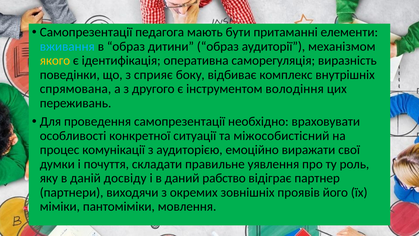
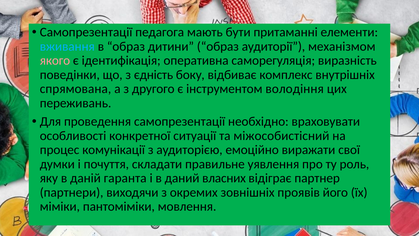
якого colour: yellow -> pink
сприяє: сприяє -> єдність
досвіду: досвіду -> гаранта
рабство: рабство -> власних
